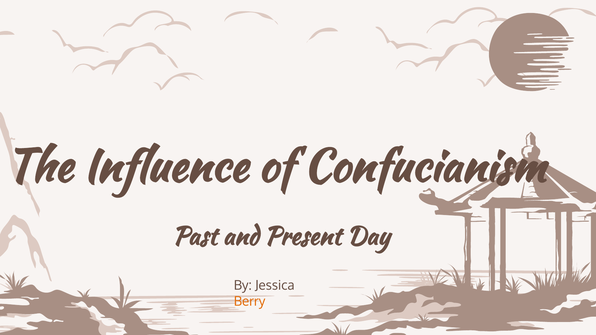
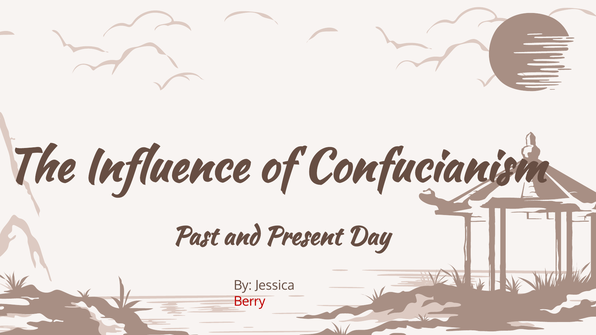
Berry colour: orange -> red
